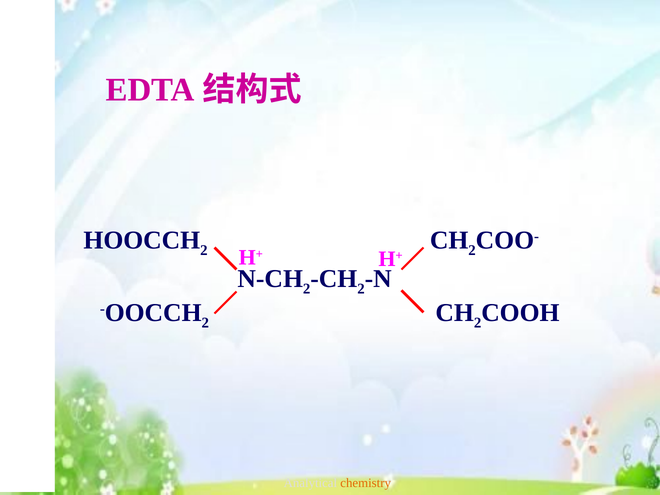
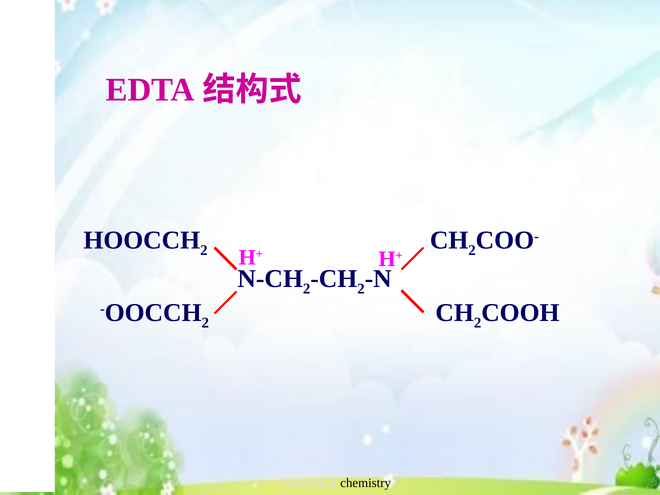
chemistry colour: orange -> black
